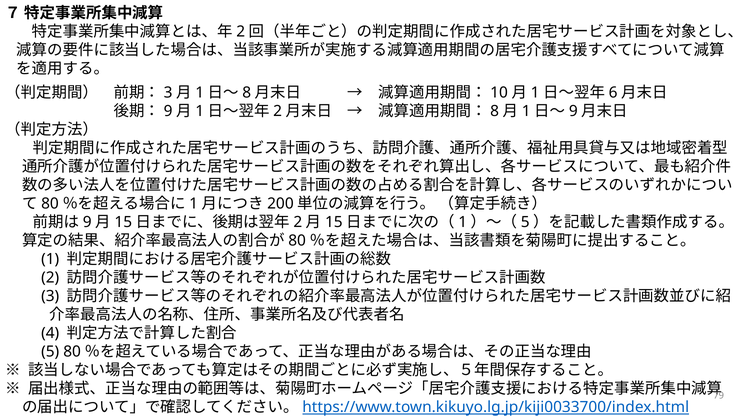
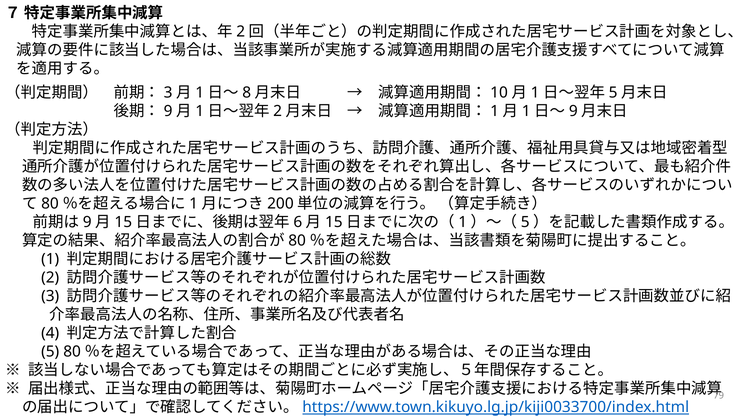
6 at (613, 93): 6 -> 5
8 at (495, 111): 8 -> 1
2 at (298, 222): 2 -> 6
